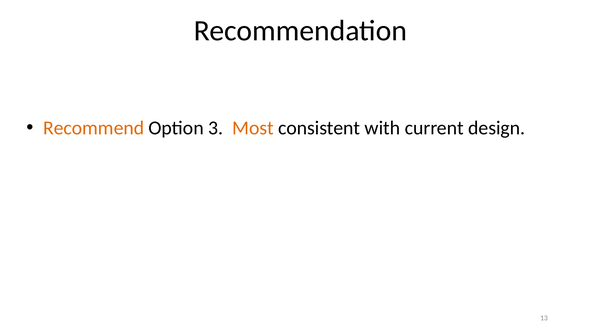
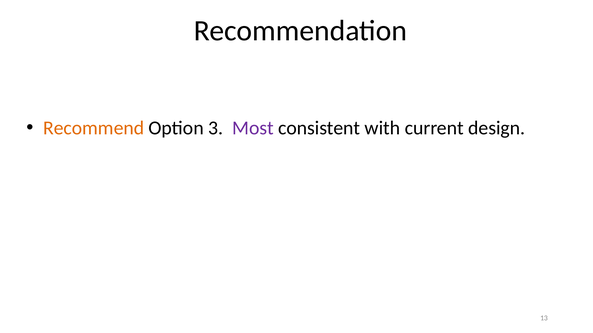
Most colour: orange -> purple
